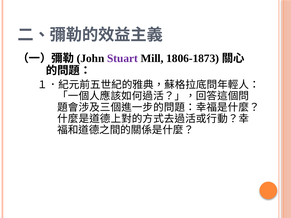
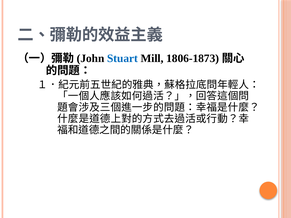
Stuart colour: purple -> blue
